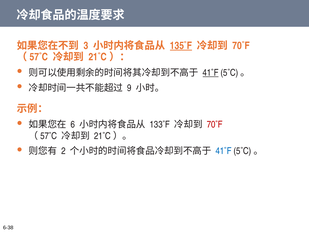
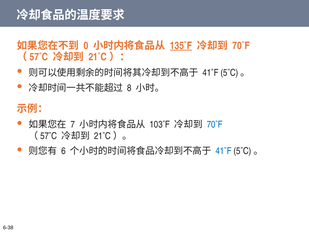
3: 3 -> 0
41˚F at (211, 73) underline: present -> none
9: 9 -> 8
6: 6 -> 7
133˚F: 133˚F -> 103˚F
70˚F at (215, 124) colour: red -> blue
2: 2 -> 6
